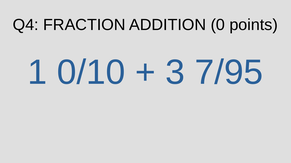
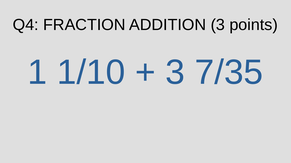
ADDITION 0: 0 -> 3
0/10: 0/10 -> 1/10
7/95: 7/95 -> 7/35
